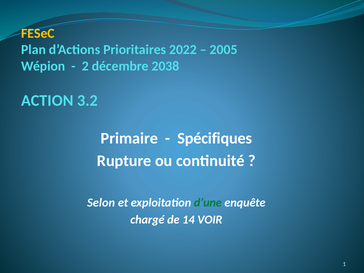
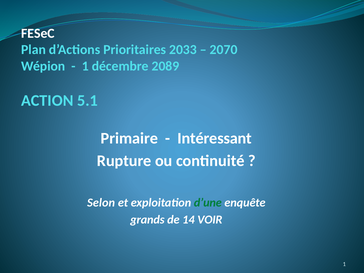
FESeC colour: yellow -> white
2022: 2022 -> 2033
2005: 2005 -> 2070
2 at (85, 66): 2 -> 1
2038: 2038 -> 2089
3.2: 3.2 -> 5.1
Spécifiques: Spécifiques -> Intéressant
chargé: chargé -> grands
